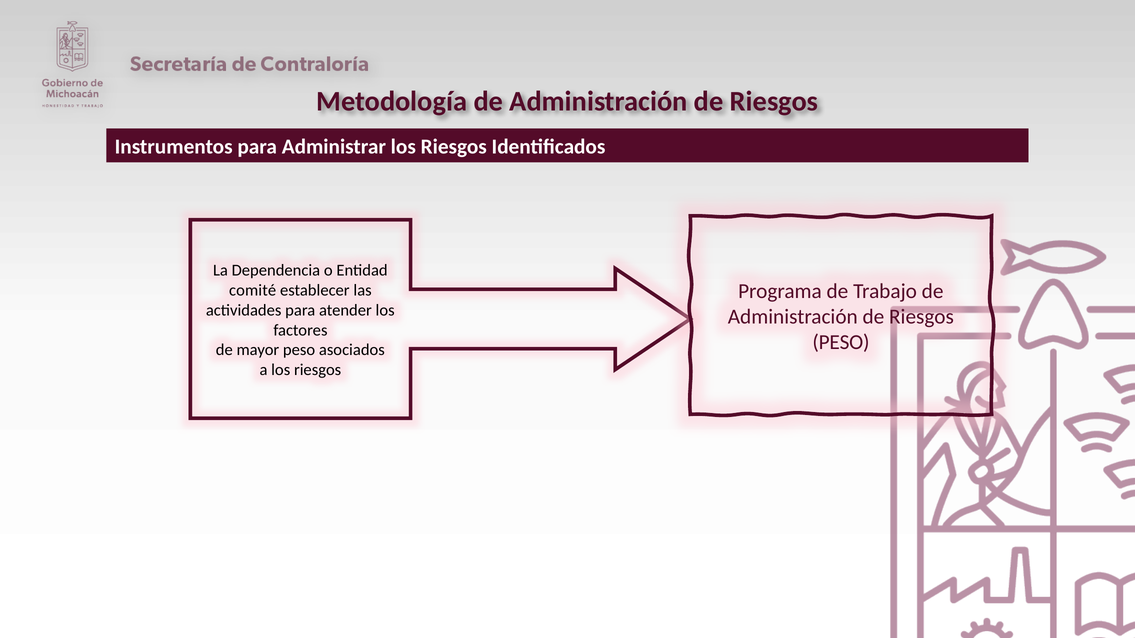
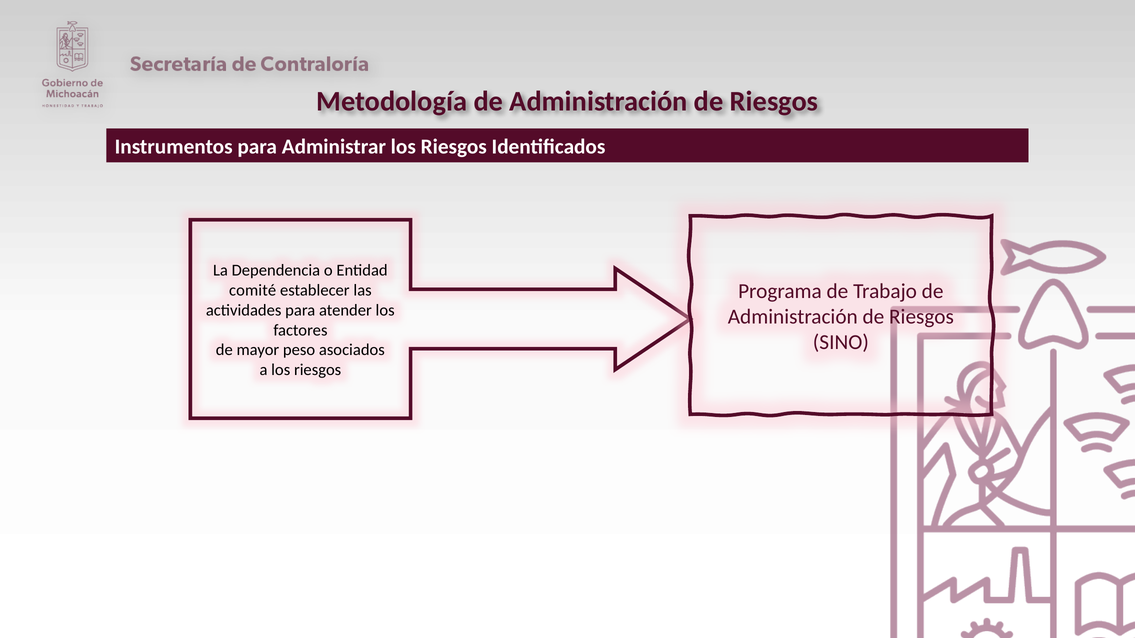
PESO at (841, 342): PESO -> SINO
